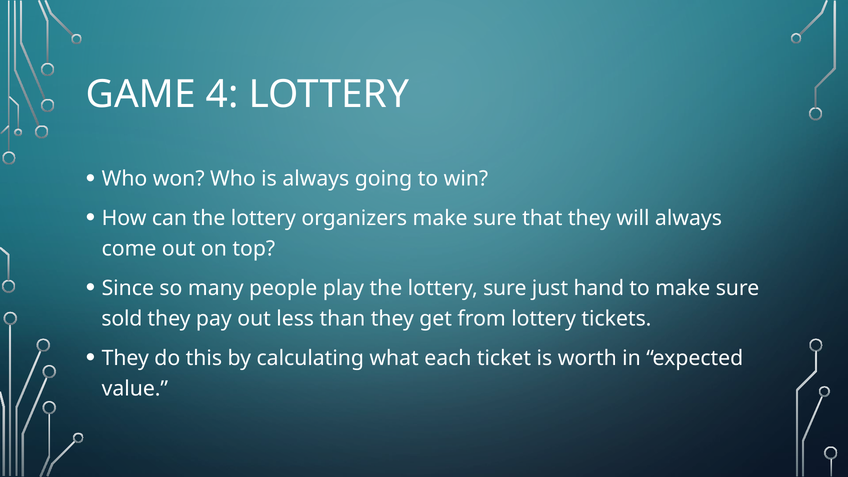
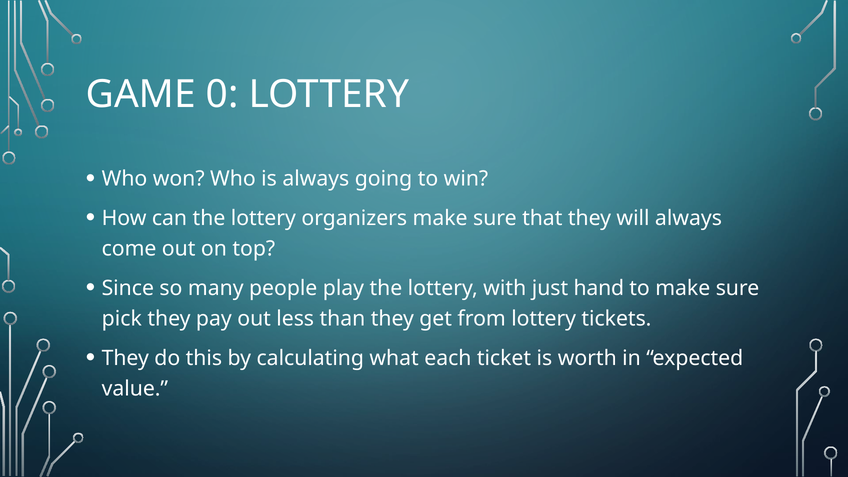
4: 4 -> 0
lottery sure: sure -> with
sold: sold -> pick
